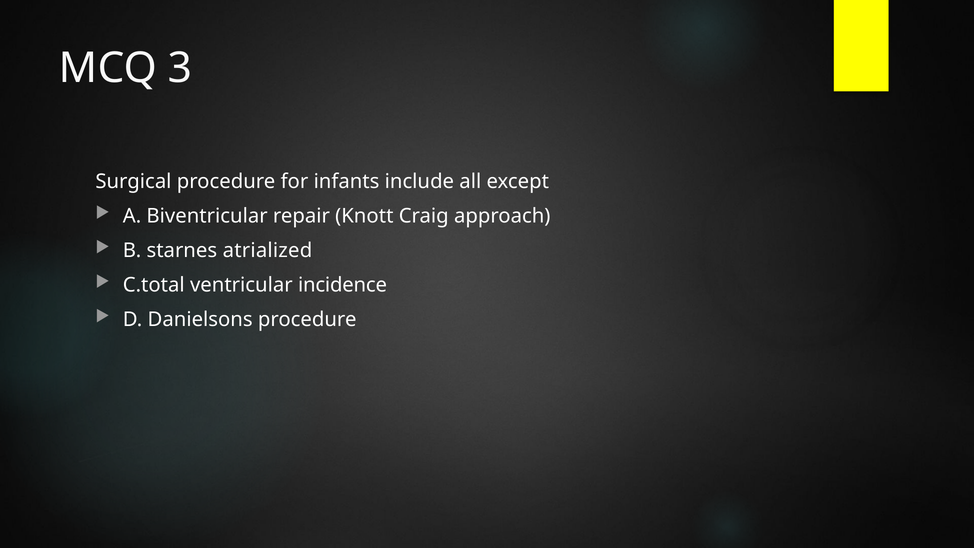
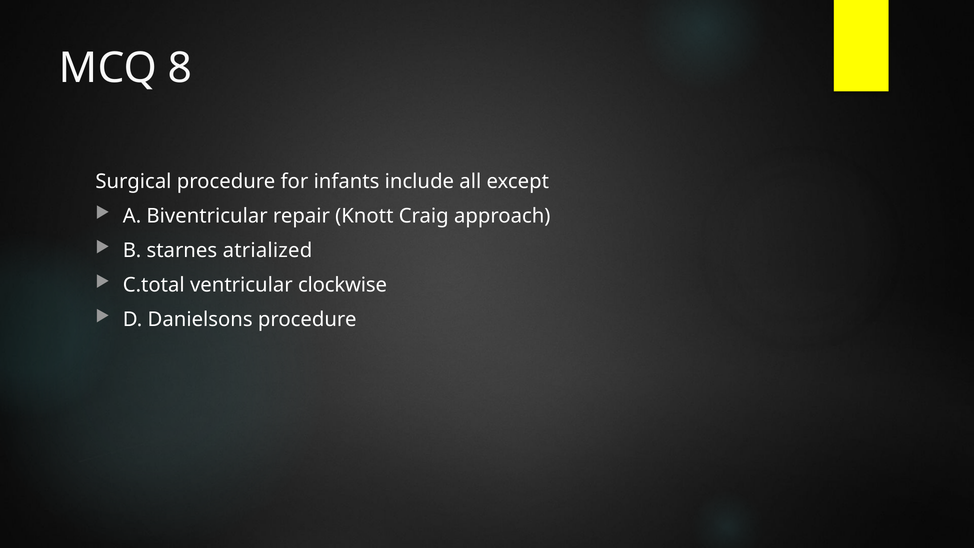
3: 3 -> 8
incidence: incidence -> clockwise
